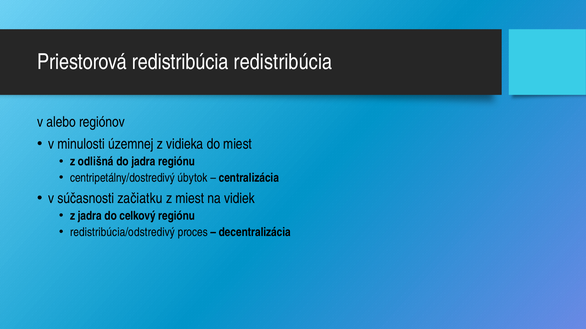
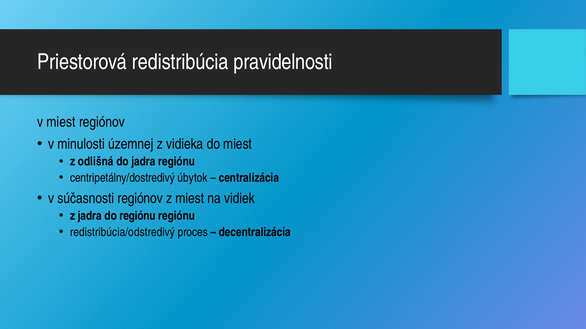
redistribúcia redistribúcia: redistribúcia -> pravidelnosti
v alebo: alebo -> miest
súčasnosti začiatku: začiatku -> regiónov
do celkový: celkový -> regiónu
